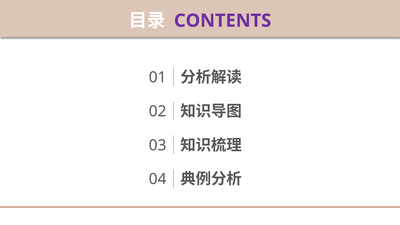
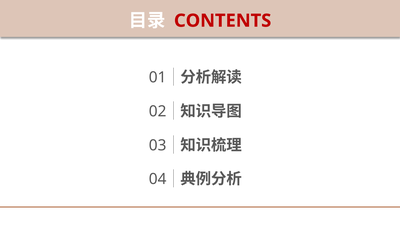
CONTENTS colour: purple -> red
